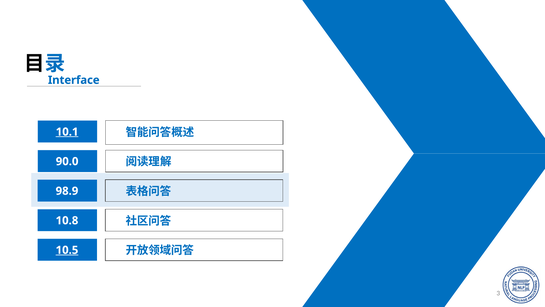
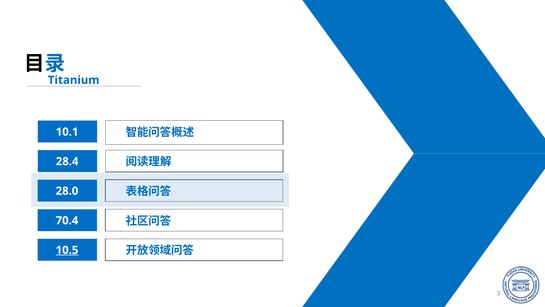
Interface: Interface -> Titanium
10.1 underline: present -> none
90.0: 90.0 -> 28.4
98.9: 98.9 -> 28.0
10.8: 10.8 -> 70.4
